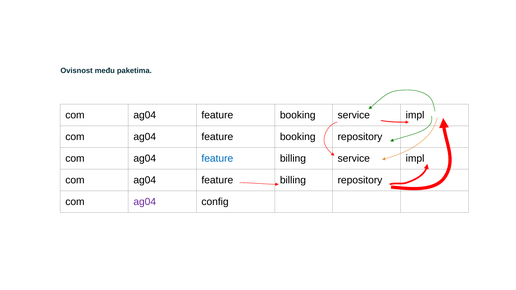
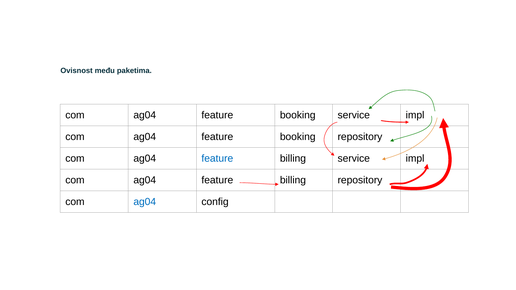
ag04 at (145, 202) colour: purple -> blue
